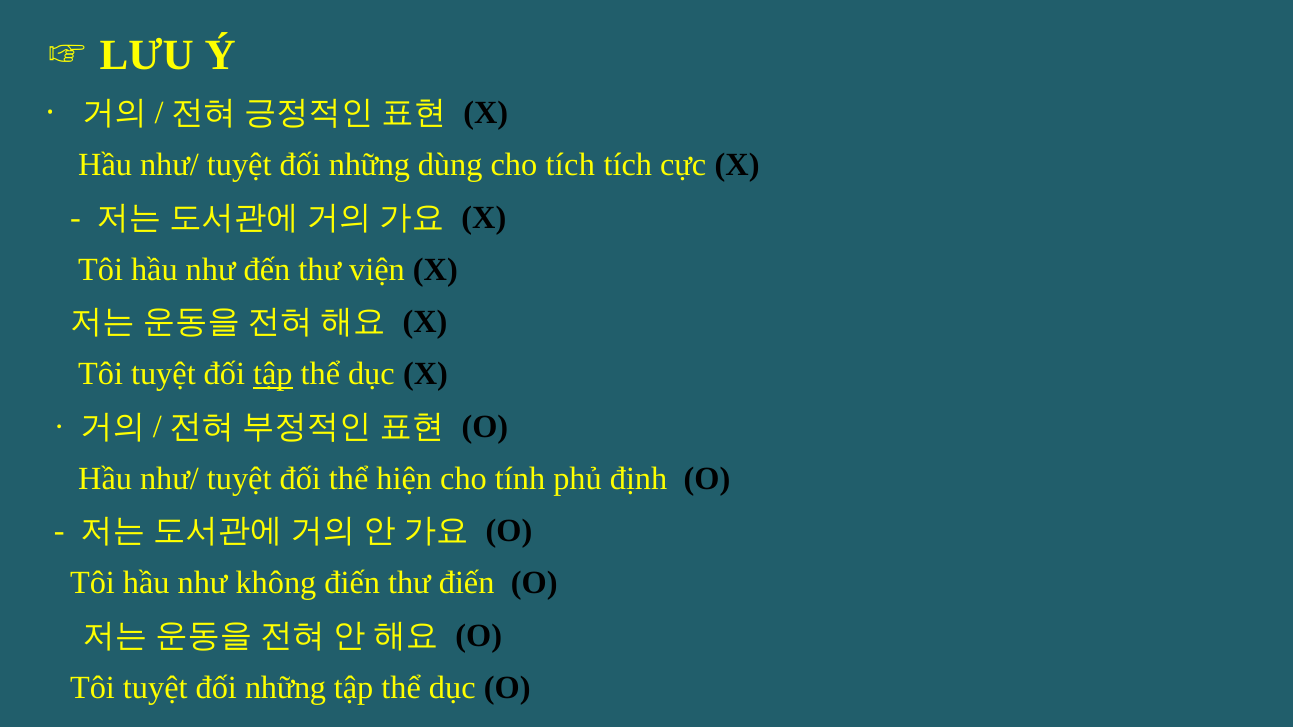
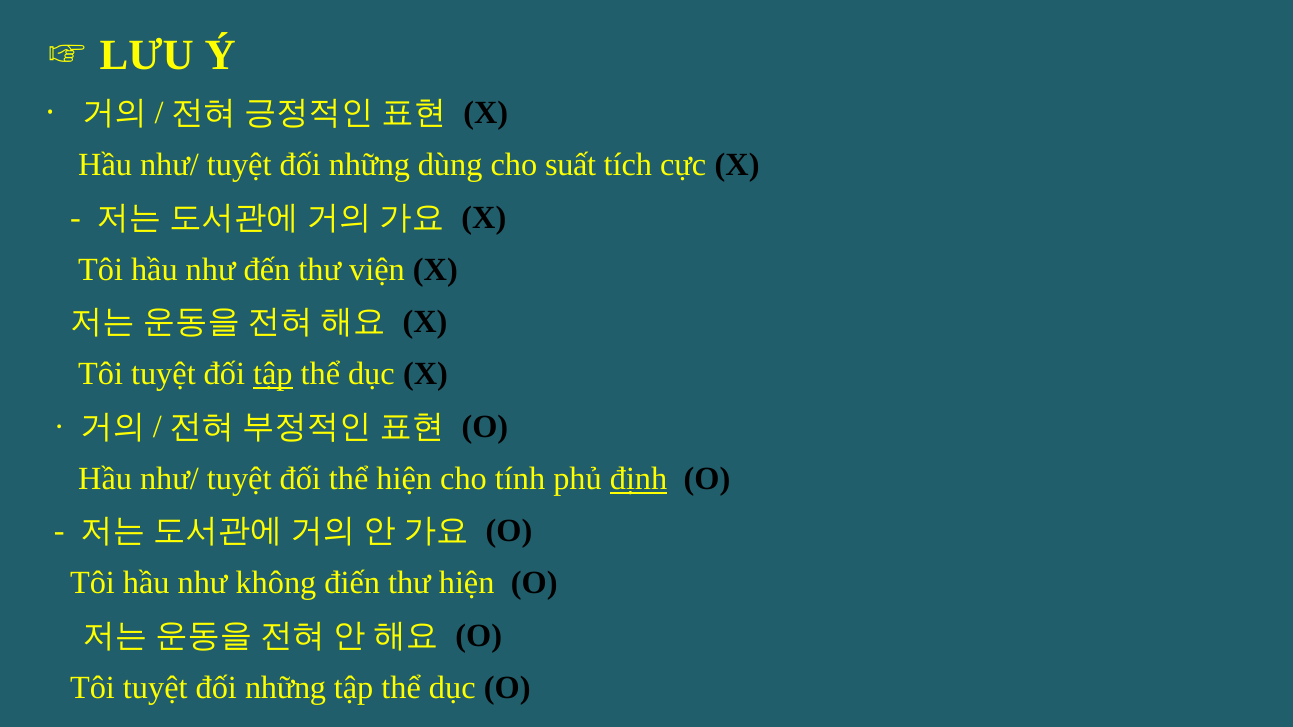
cho tích: tích -> suất
định underline: none -> present
thư điến: điến -> hiện
